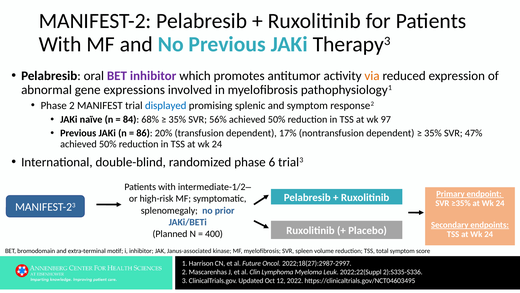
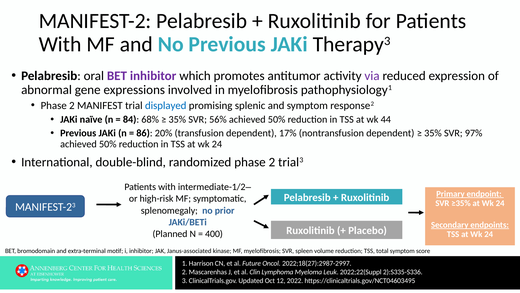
via colour: orange -> purple
97: 97 -> 44
47%: 47% -> 97%
randomized phase 6: 6 -> 2
